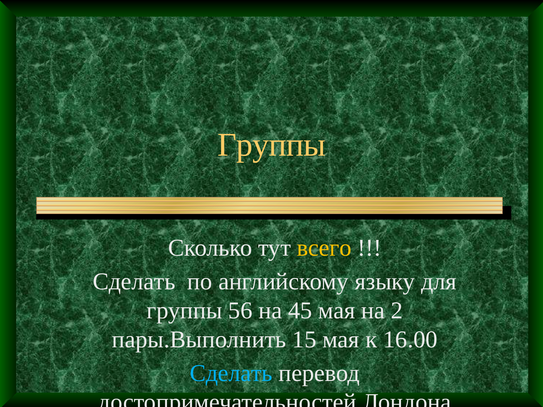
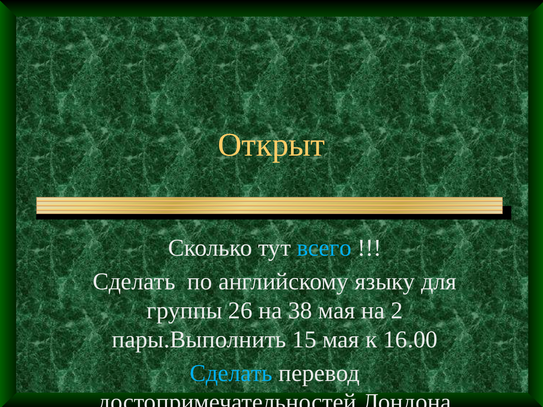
Группы at (272, 145): Группы -> Открыт
всего colour: yellow -> light blue
56: 56 -> 26
45: 45 -> 38
